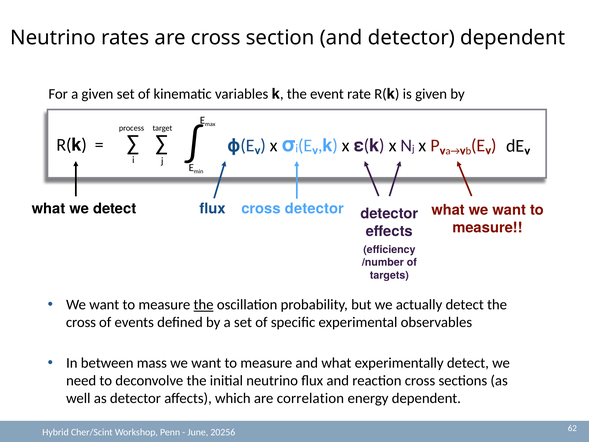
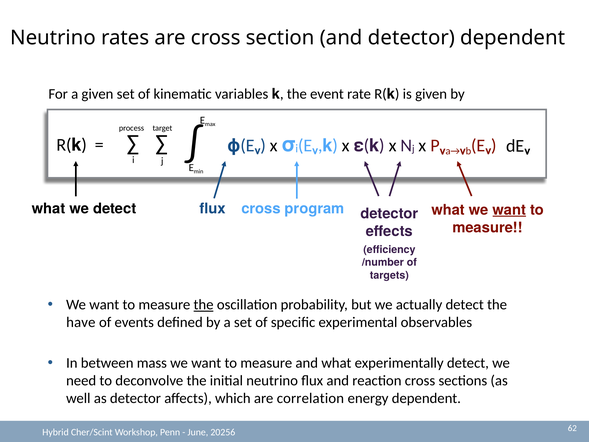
cross detector: detector -> program
want at (509, 210) underline: none -> present
cross at (81, 322): cross -> have
